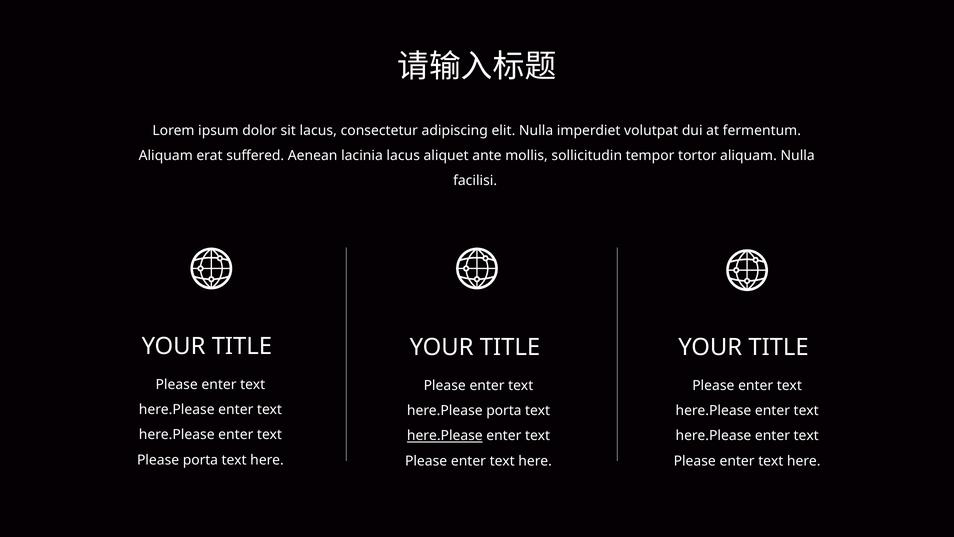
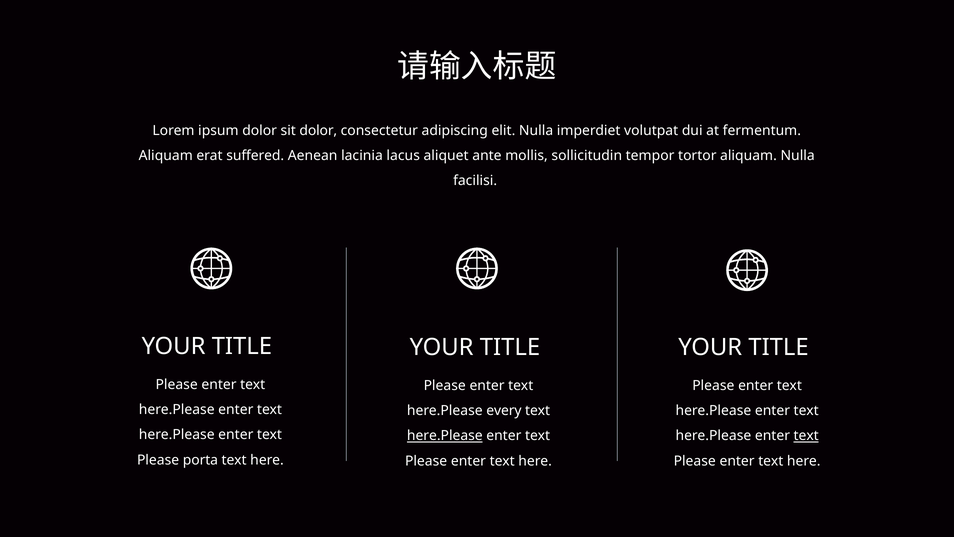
sit lacus: lacus -> dolor
here.Please porta: porta -> every
text at (806, 436) underline: none -> present
